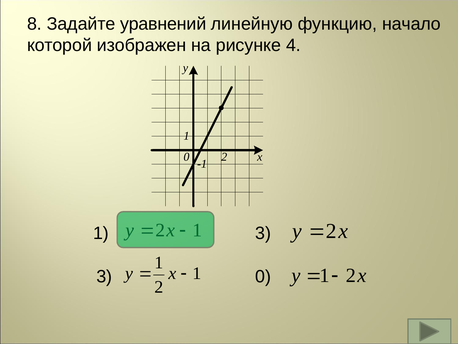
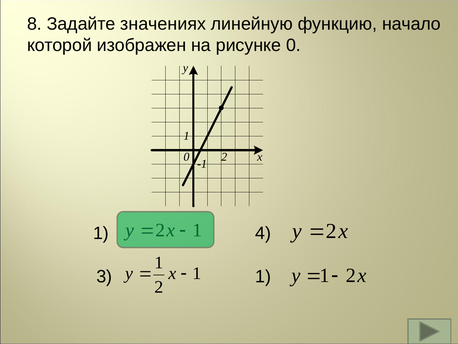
уравнений: уравнений -> значениях
рисунке 4: 4 -> 0
1 3: 3 -> 4
3 0: 0 -> 1
